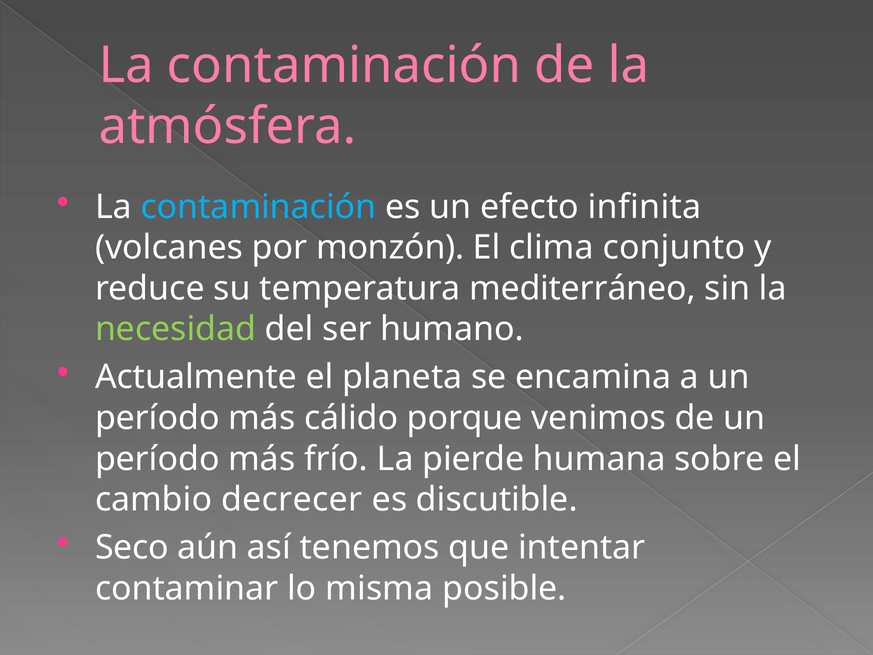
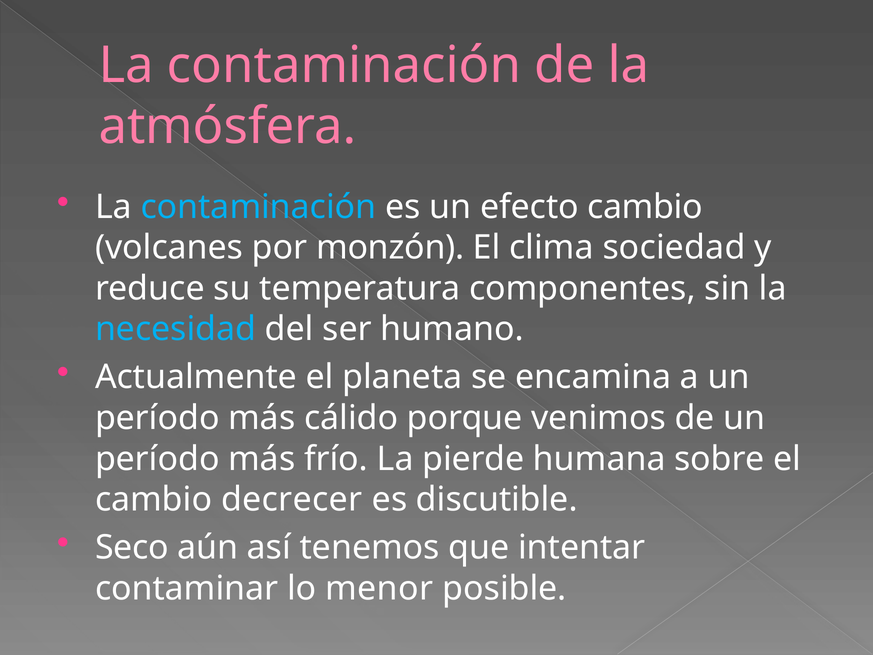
efecto infinita: infinita -> cambio
conjunto: conjunto -> sociedad
mediterráneo: mediterráneo -> componentes
necesidad colour: light green -> light blue
misma: misma -> menor
